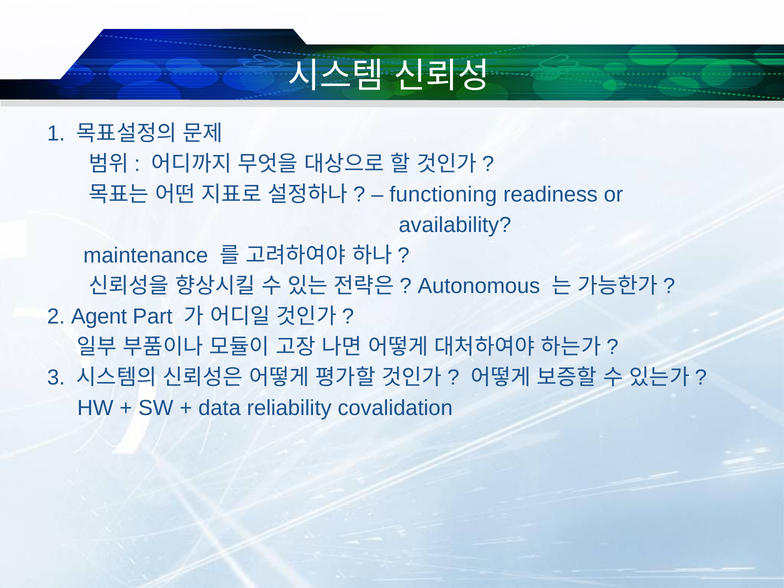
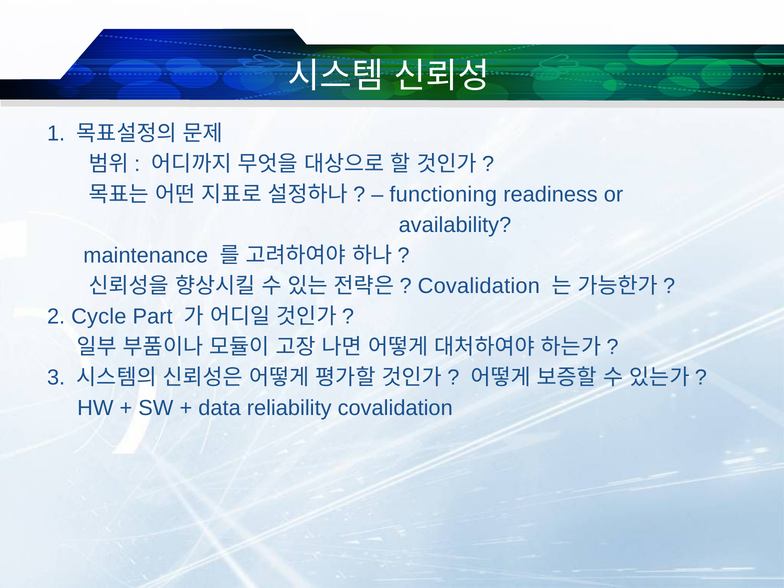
Autonomous at (479, 286): Autonomous -> Covalidation
Agent: Agent -> Cycle
